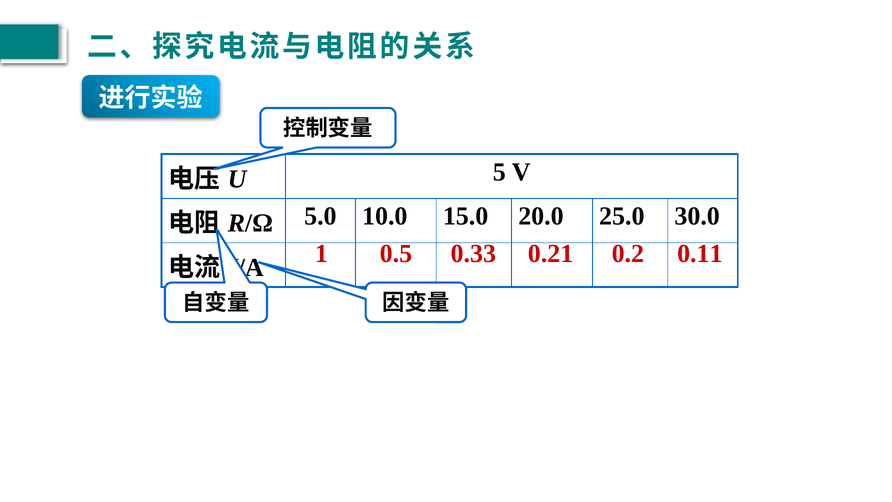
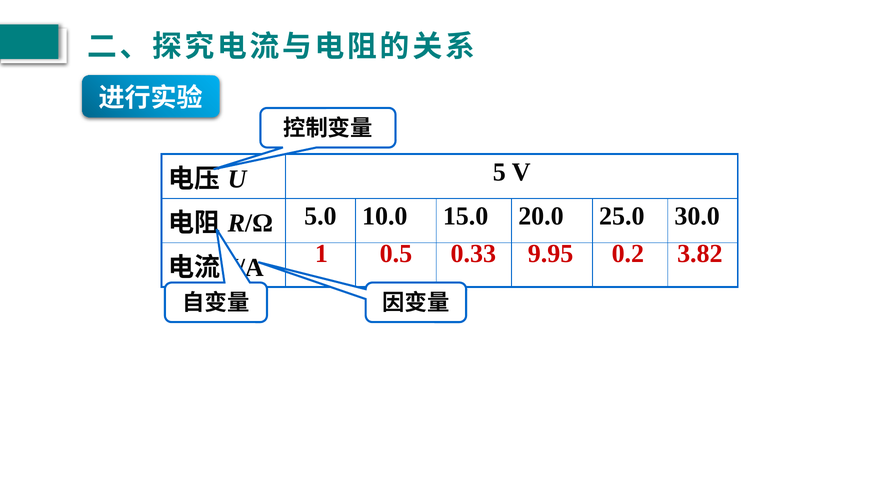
0.21: 0.21 -> 9.95
0.11: 0.11 -> 3.82
